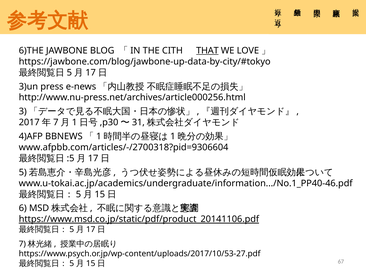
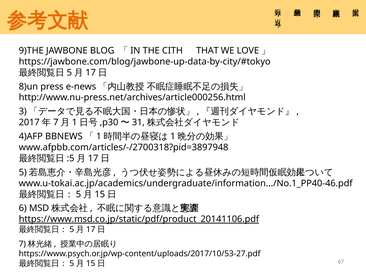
6)THE: 6)THE -> 9)THE
THAT underline: present -> none
3)un: 3)un -> 8)un
www.afpbb.com/articles/-/2700318?pid=9306604: www.afpbb.com/articles/-/2700318?pid=9306604 -> www.afpbb.com/articles/-/2700318?pid=3897948
